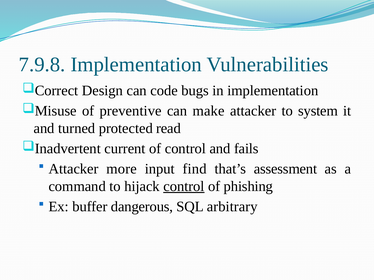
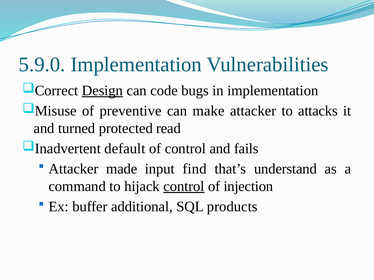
7.9.8: 7.9.8 -> 5.9.0
Design underline: none -> present
system: system -> attacks
current: current -> default
more: more -> made
assessment: assessment -> understand
phishing: phishing -> injection
dangerous: dangerous -> additional
arbitrary: arbitrary -> products
